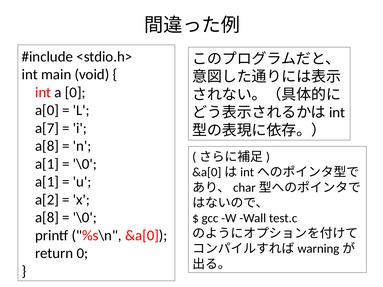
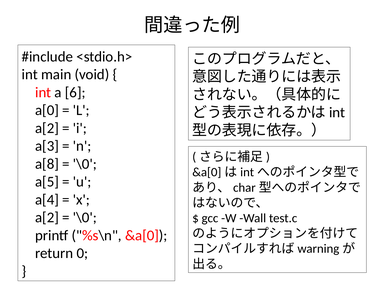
a 0: 0 -> 6
a[7 at (47, 128): a[7 -> a[2
a[8 at (47, 146): a[8 -> a[3
a[1 at (47, 164): a[1 -> a[8
a[1 at (47, 182): a[1 -> a[5
a[2: a[2 -> a[4
a[8 at (47, 218): a[8 -> a[2
